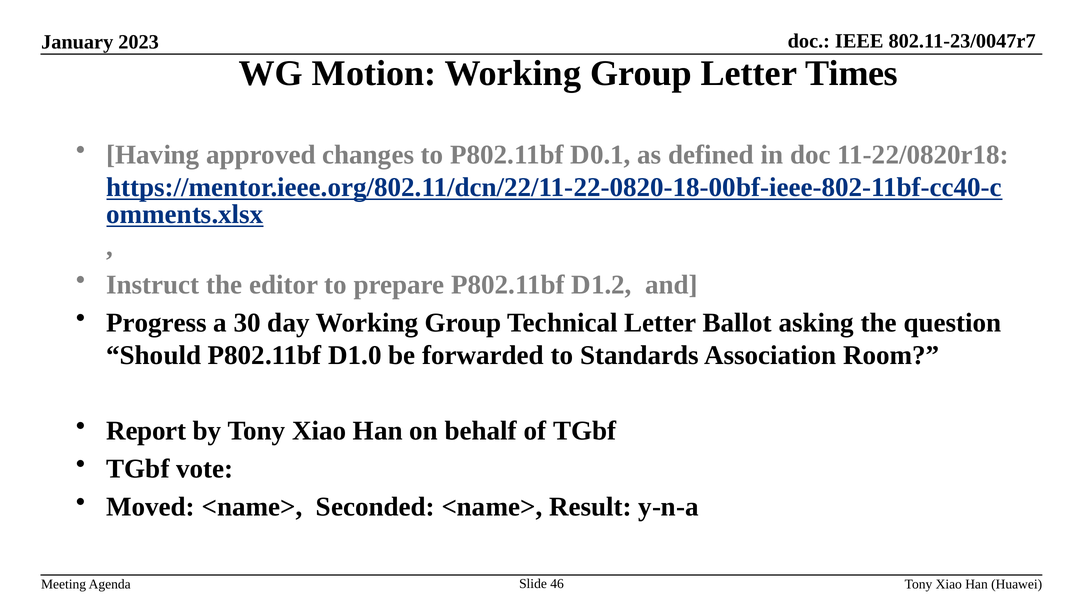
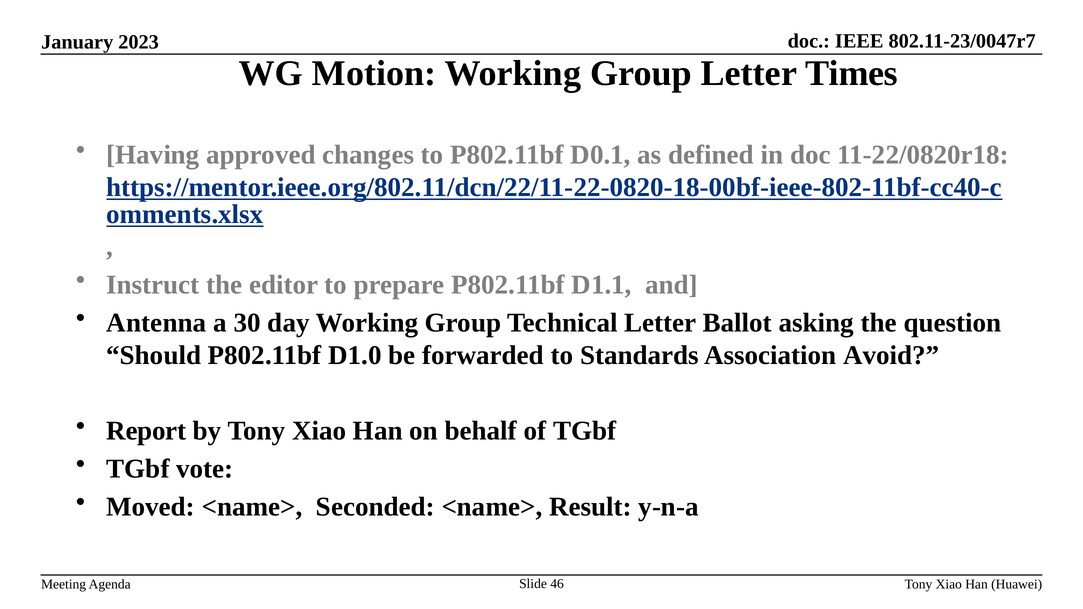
D1.2: D1.2 -> D1.1
Progress: Progress -> Antenna
Room: Room -> Avoid
